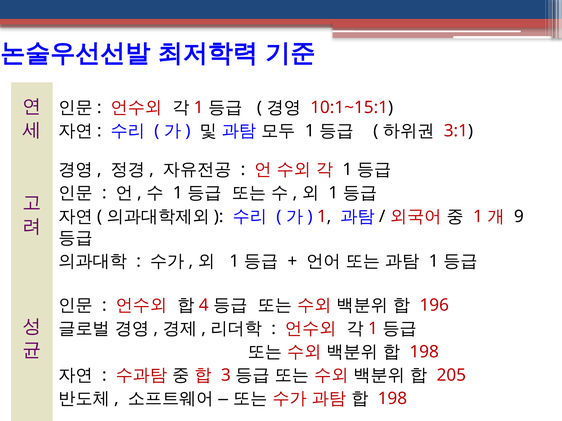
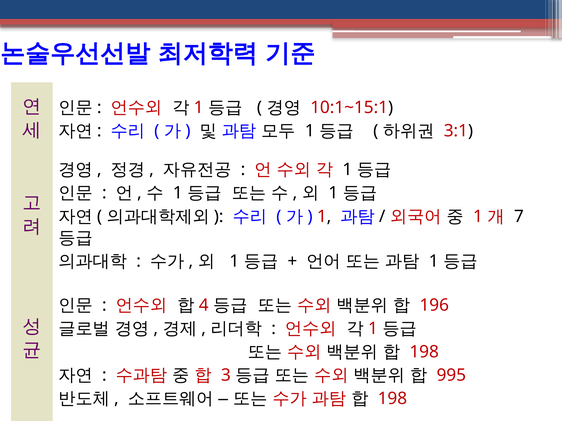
9: 9 -> 7
205: 205 -> 995
